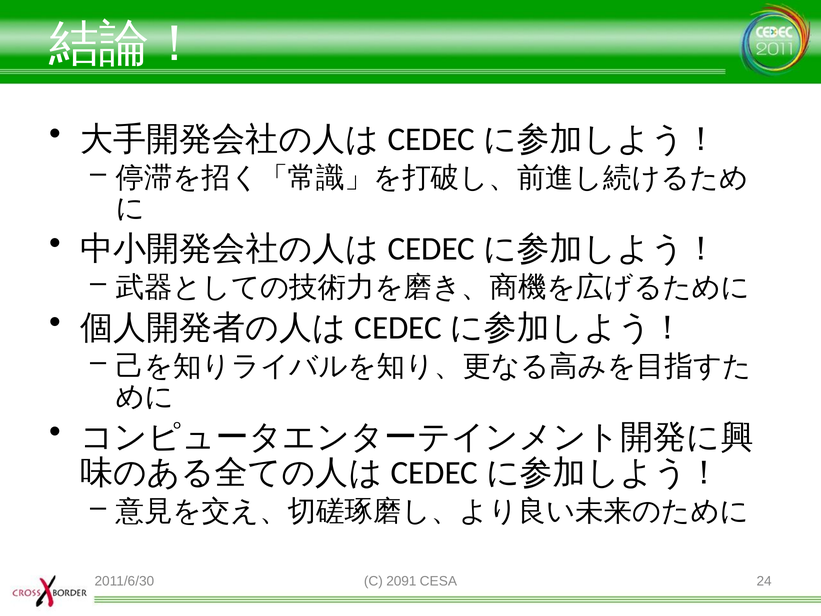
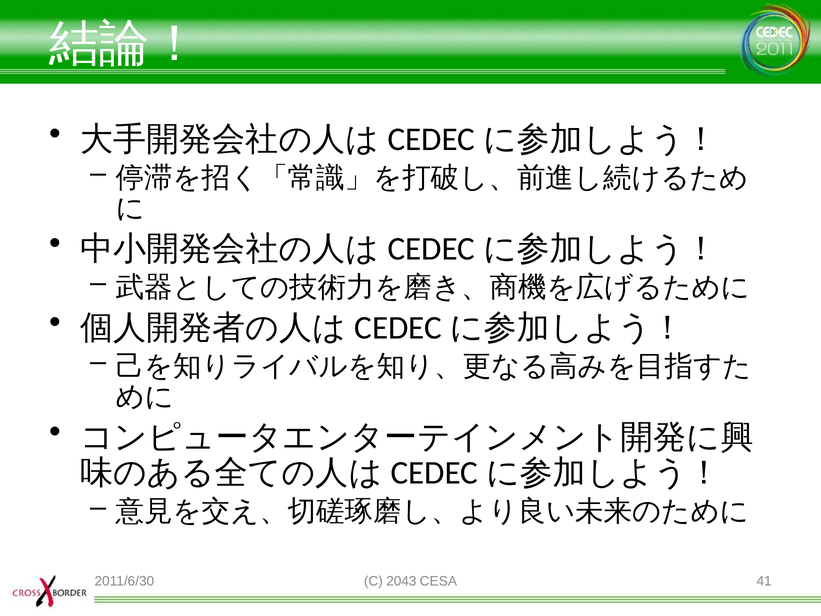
2091: 2091 -> 2043
24: 24 -> 41
